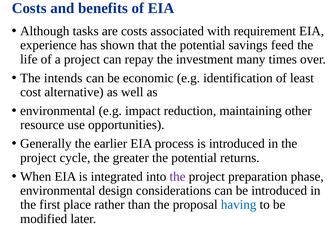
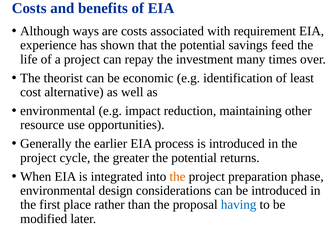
tasks: tasks -> ways
intends: intends -> theorist
the at (178, 177) colour: purple -> orange
